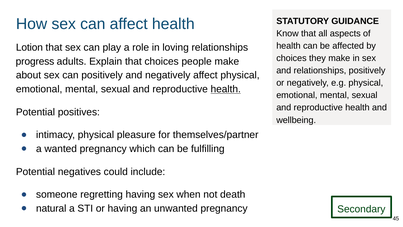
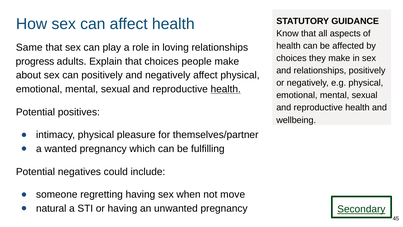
Lotion: Lotion -> Same
death: death -> move
Secondary underline: none -> present
